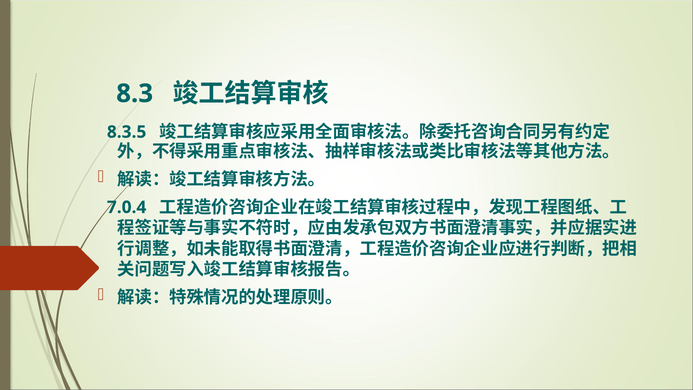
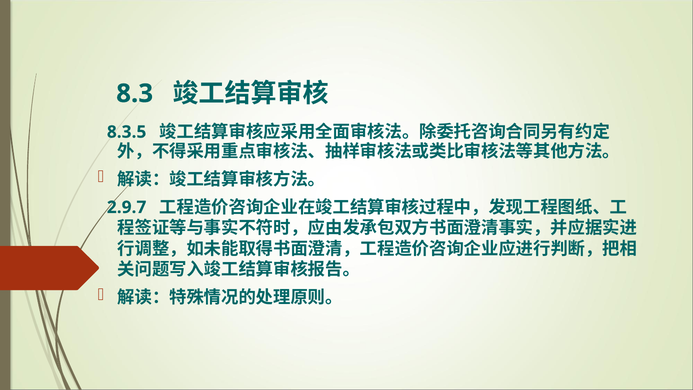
7.0.4: 7.0.4 -> 2.9.7
